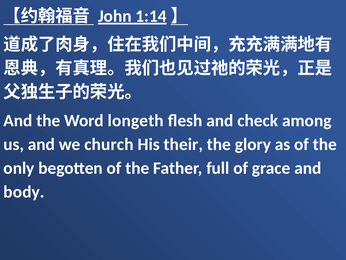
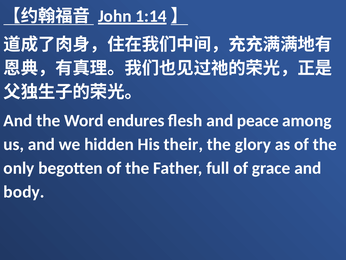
longeth: longeth -> endures
check: check -> peace
church: church -> hidden
